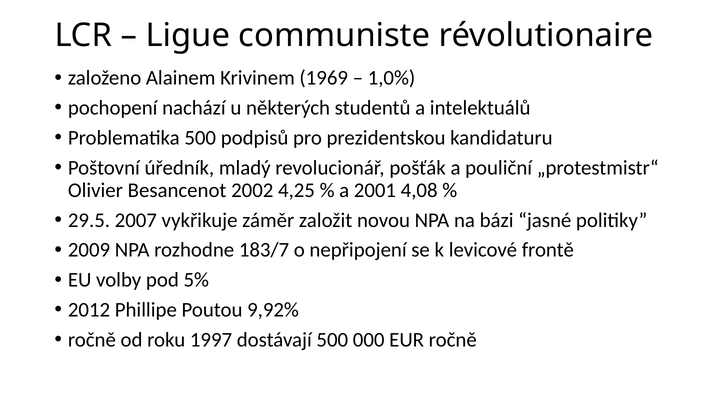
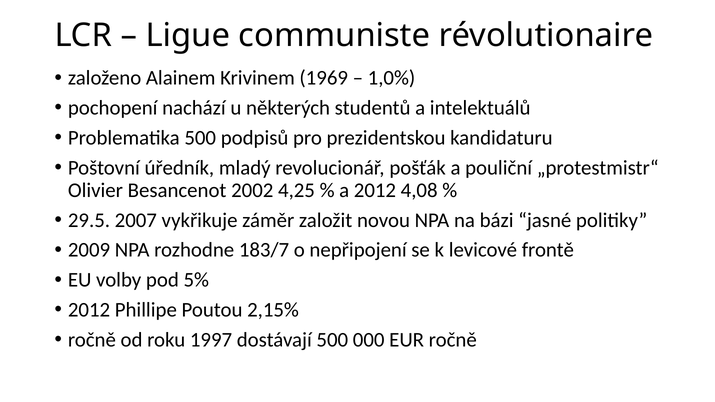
a 2001: 2001 -> 2012
9,92%: 9,92% -> 2,15%
